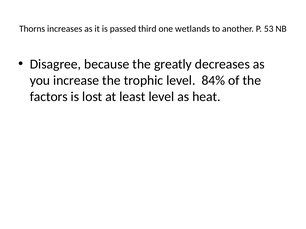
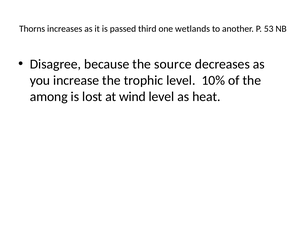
greatly: greatly -> source
84%: 84% -> 10%
factors: factors -> among
least: least -> wind
